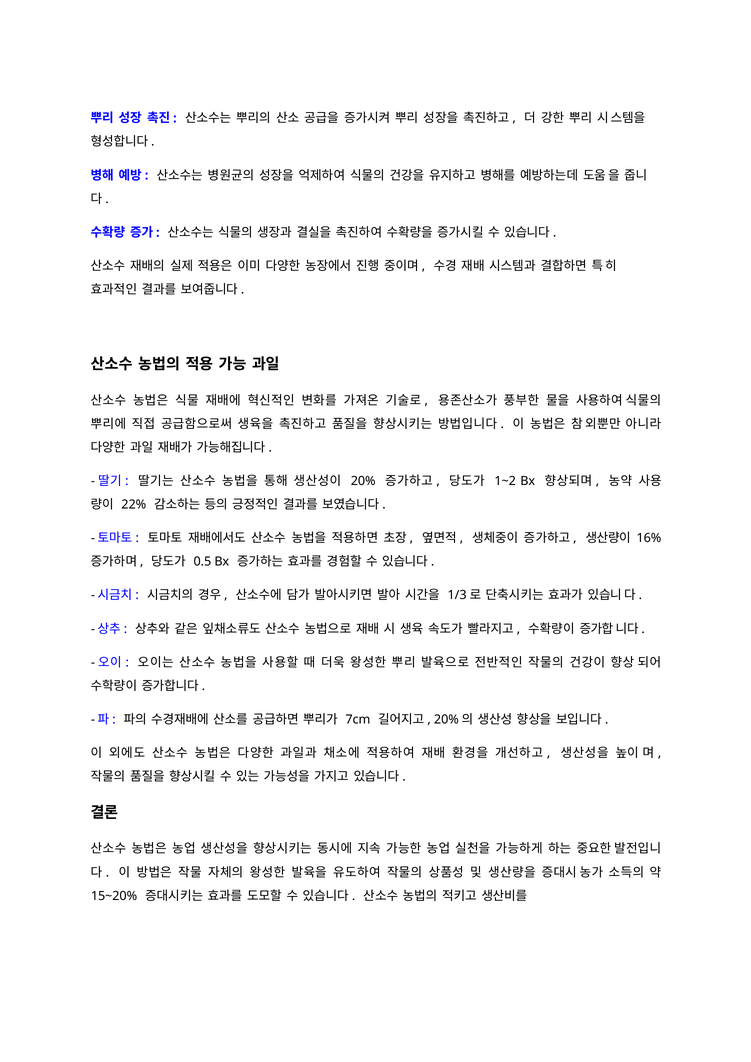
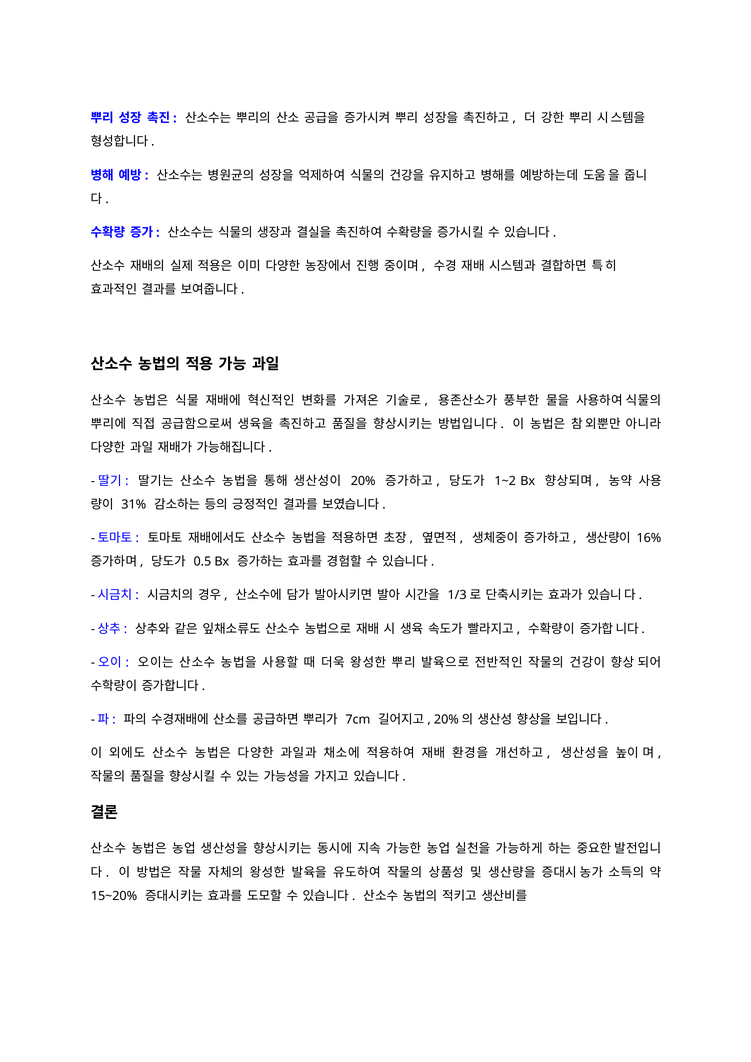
22%: 22% -> 31%
